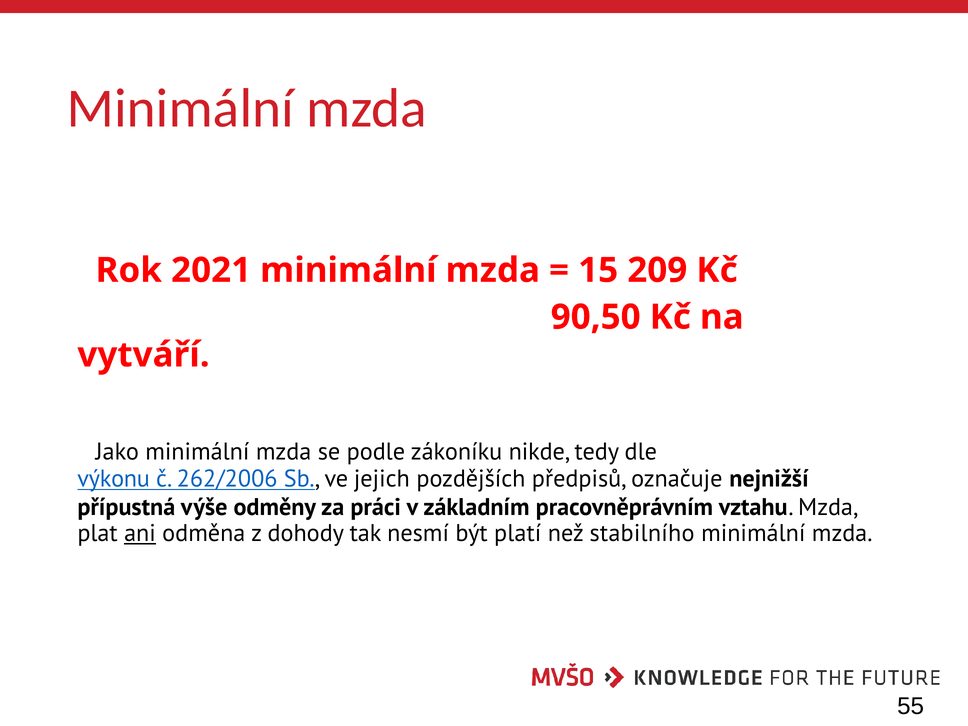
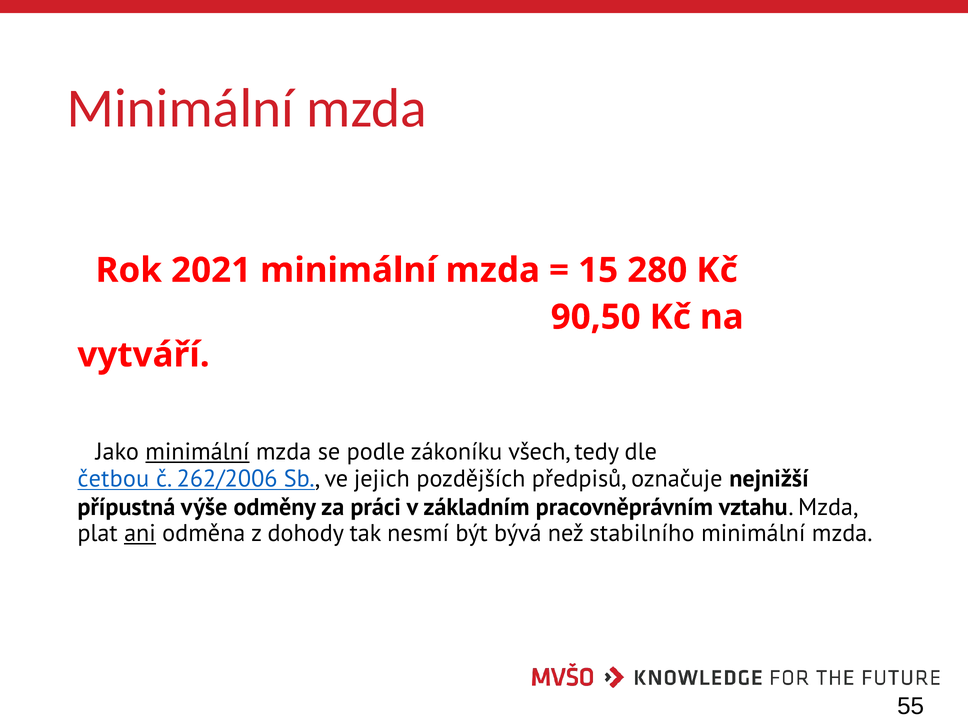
209: 209 -> 280
minimální at (197, 452) underline: none -> present
nikde: nikde -> všech
výkonu: výkonu -> četbou
platí: platí -> bývá
